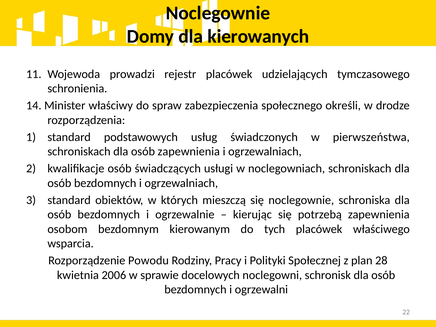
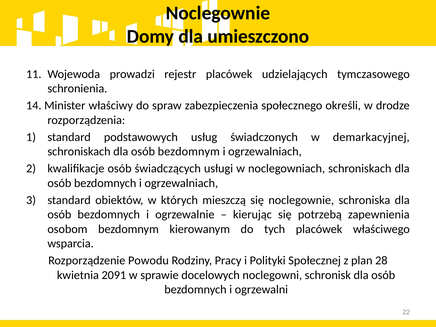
kierowanych: kierowanych -> umieszczono
pierwszeństwa: pierwszeństwa -> demarkacyjnej
osób zapewnienia: zapewnienia -> bezdomnym
2006: 2006 -> 2091
